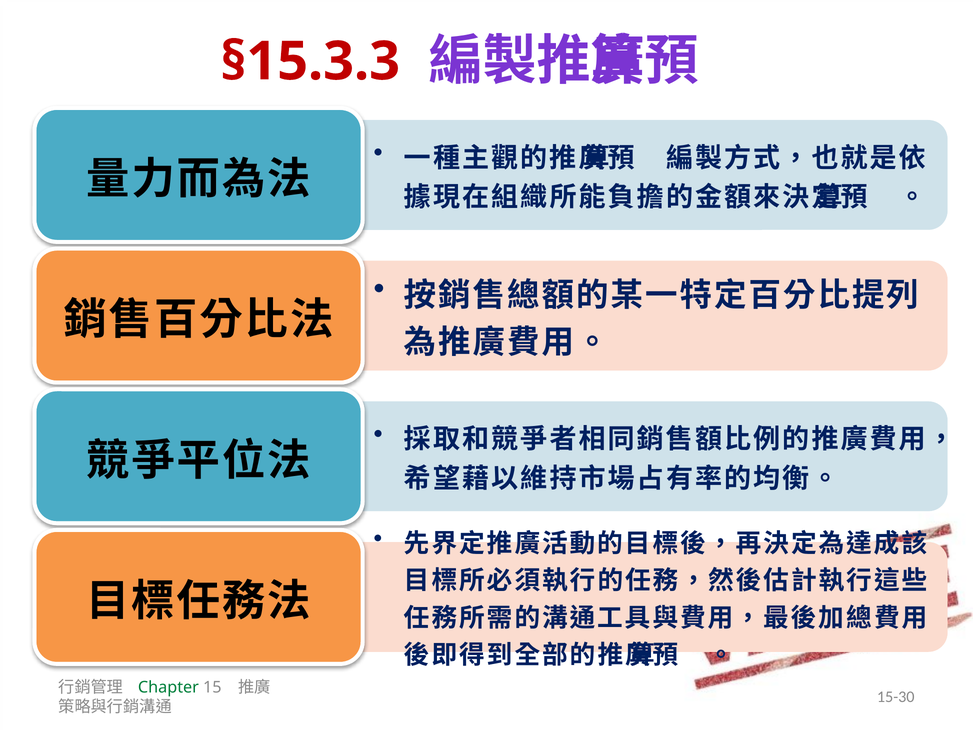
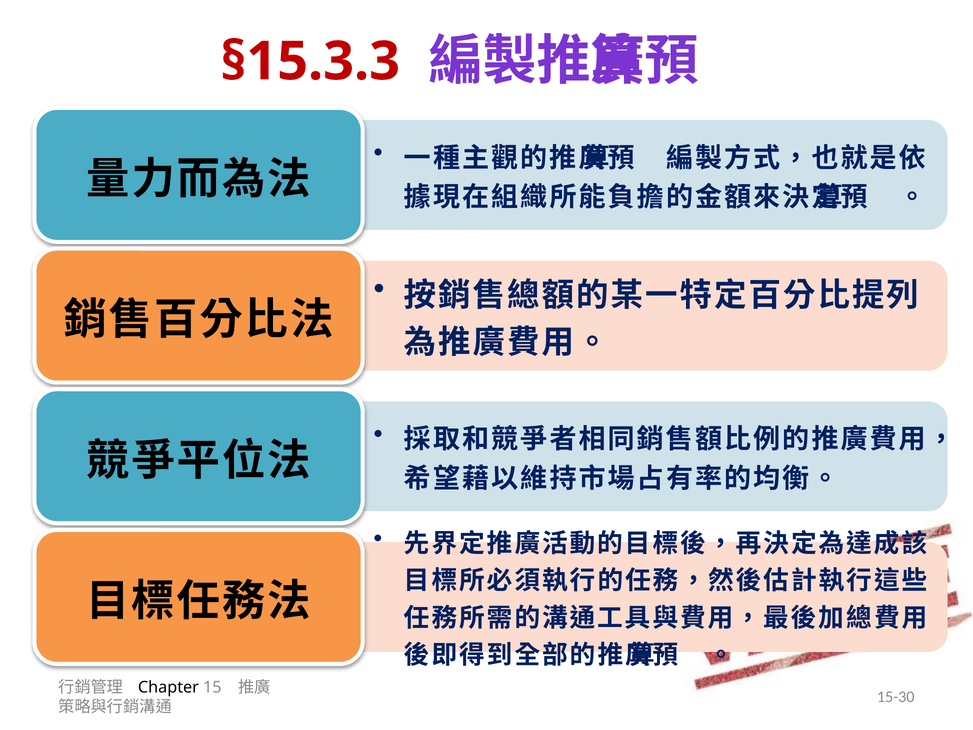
Chapter colour: green -> black
